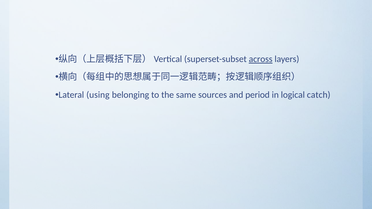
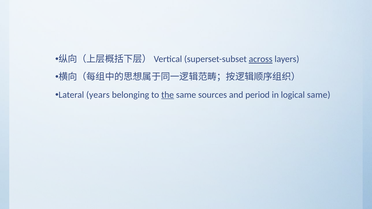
using: using -> years
the underline: none -> present
logical catch: catch -> same
